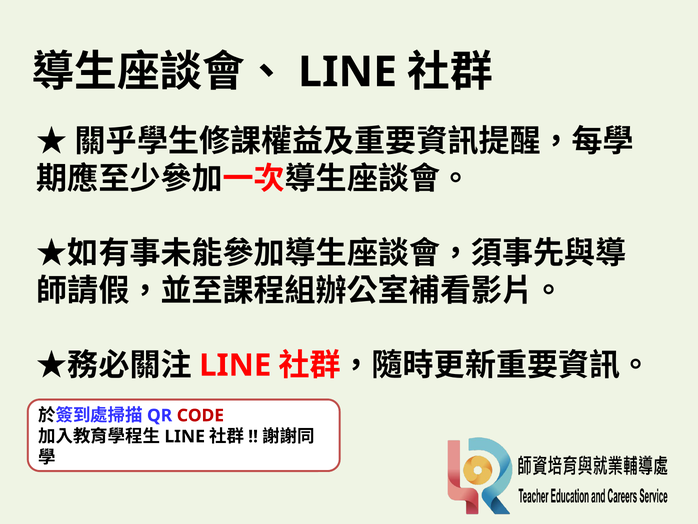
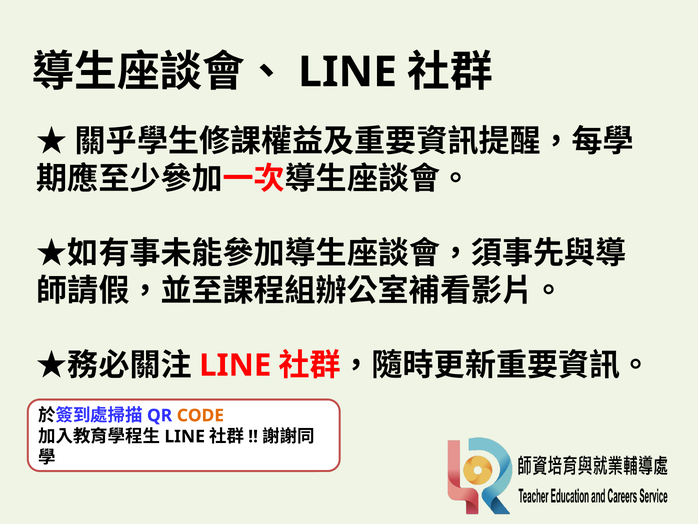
CODE colour: red -> orange
